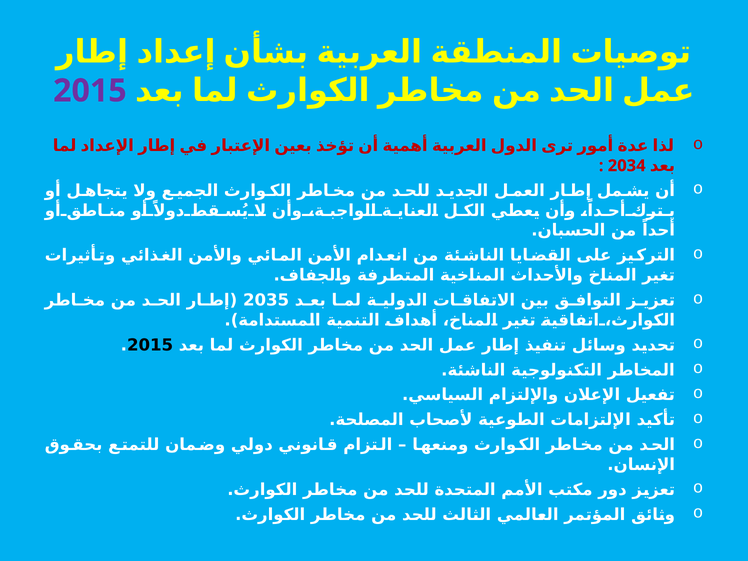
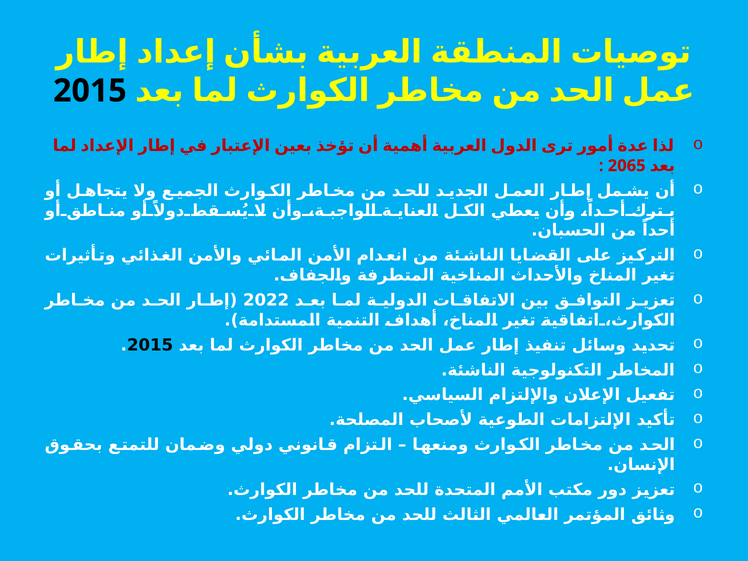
2015 at (90, 91) colour: purple -> black
2034: 2034 -> 2065
2035: 2035 -> 2022
